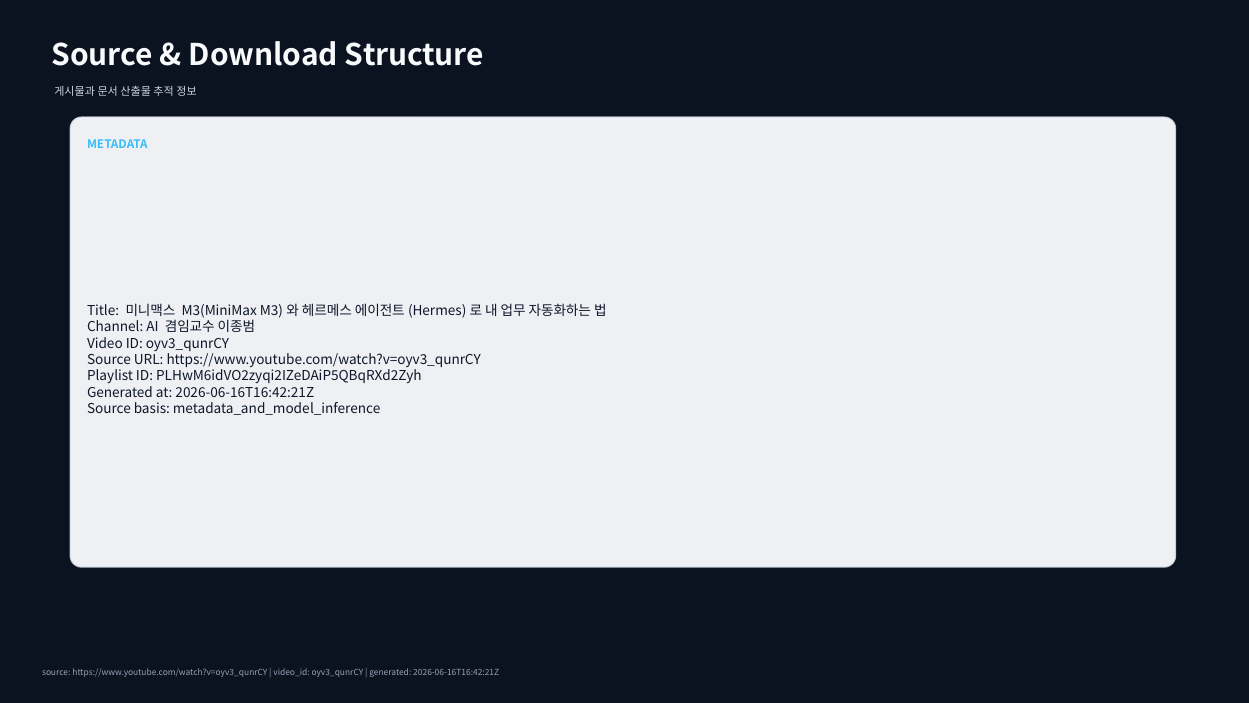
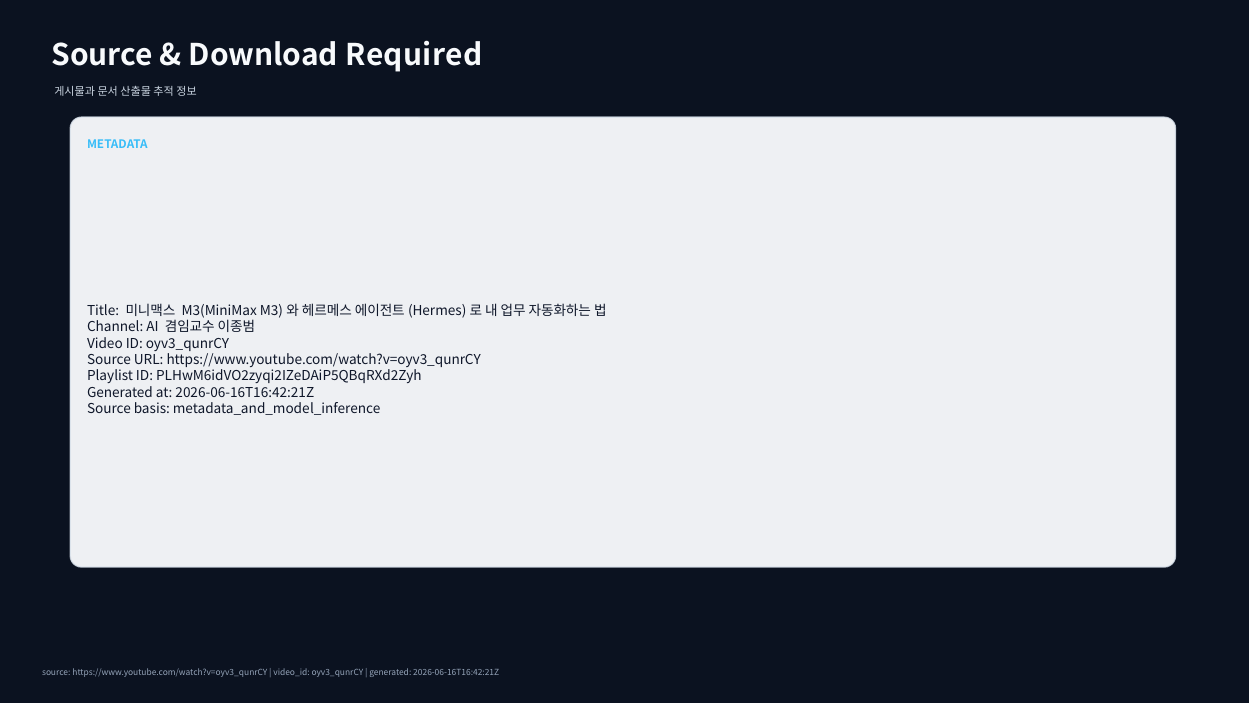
Structure: Structure -> Required
